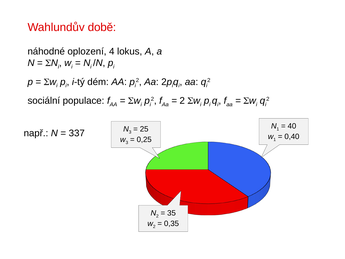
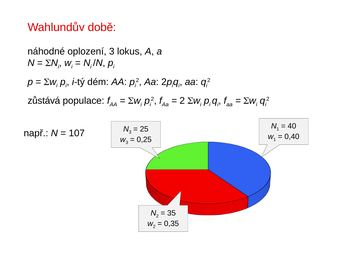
oplození 4: 4 -> 3
sociální: sociální -> zůstává
337: 337 -> 107
